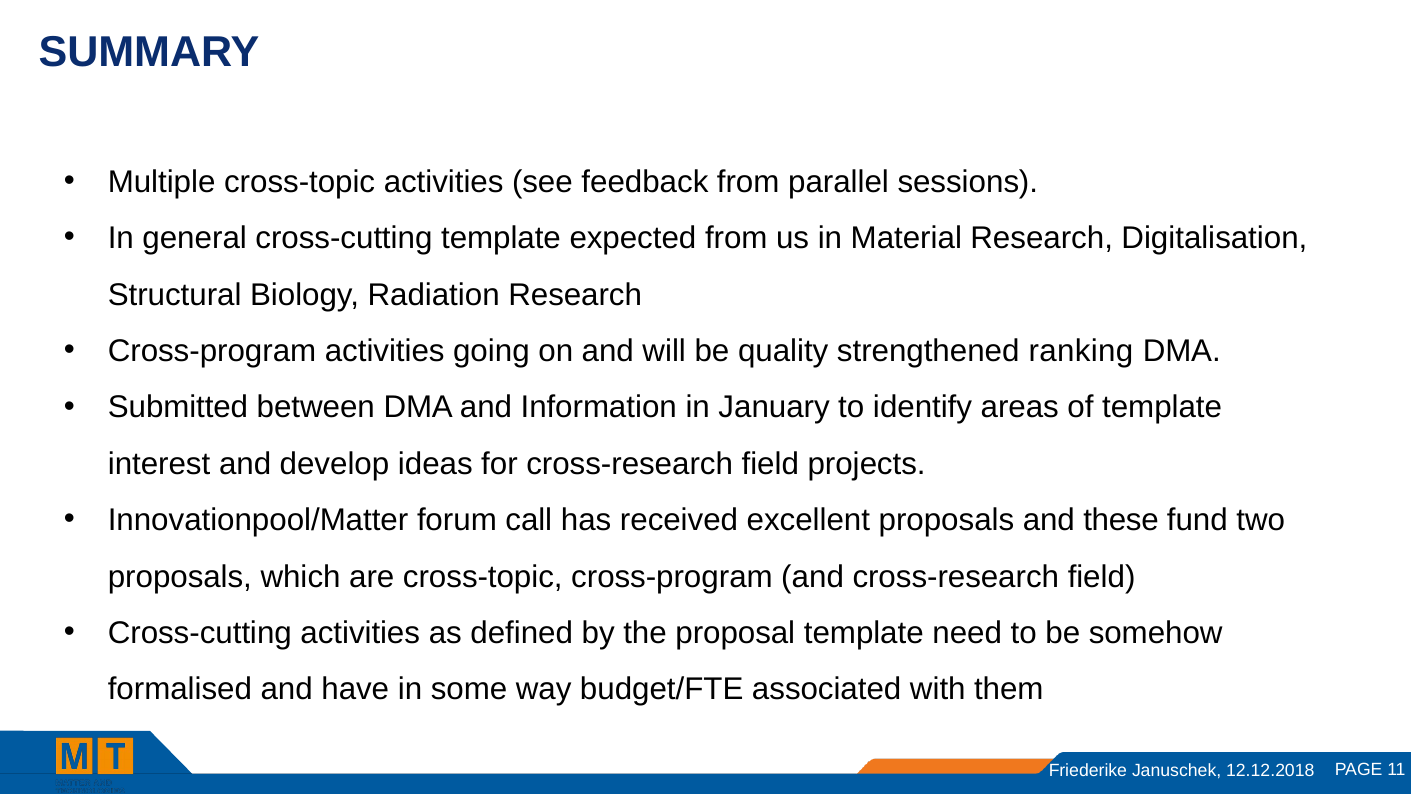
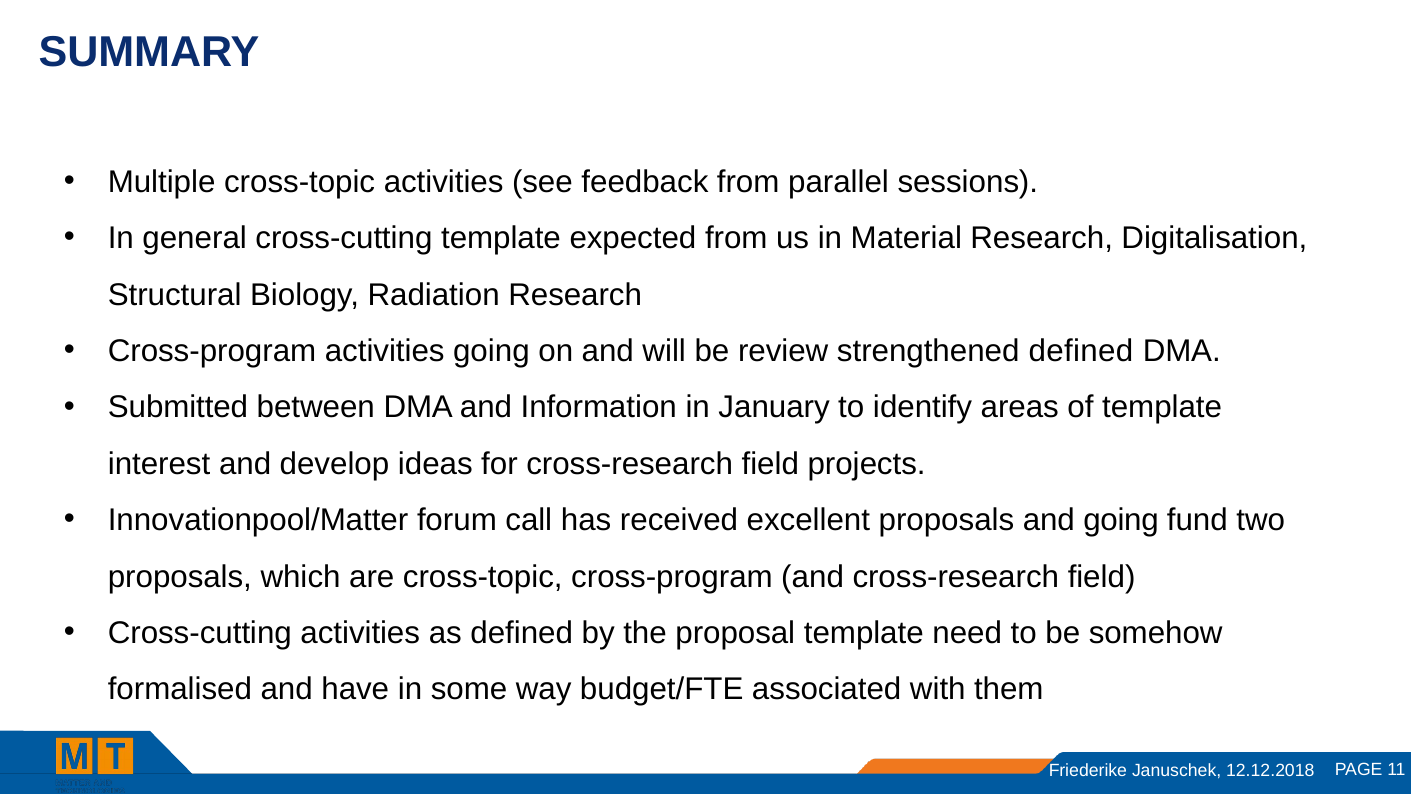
quality: quality -> review
strengthened ranking: ranking -> defined
and these: these -> going
